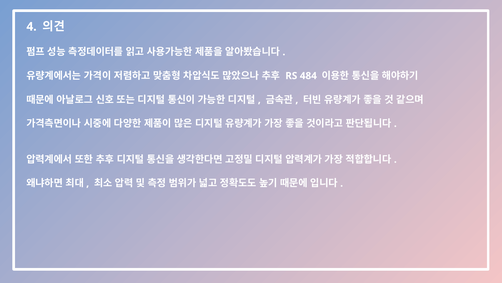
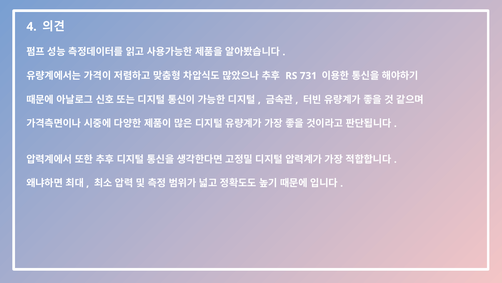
484: 484 -> 731
